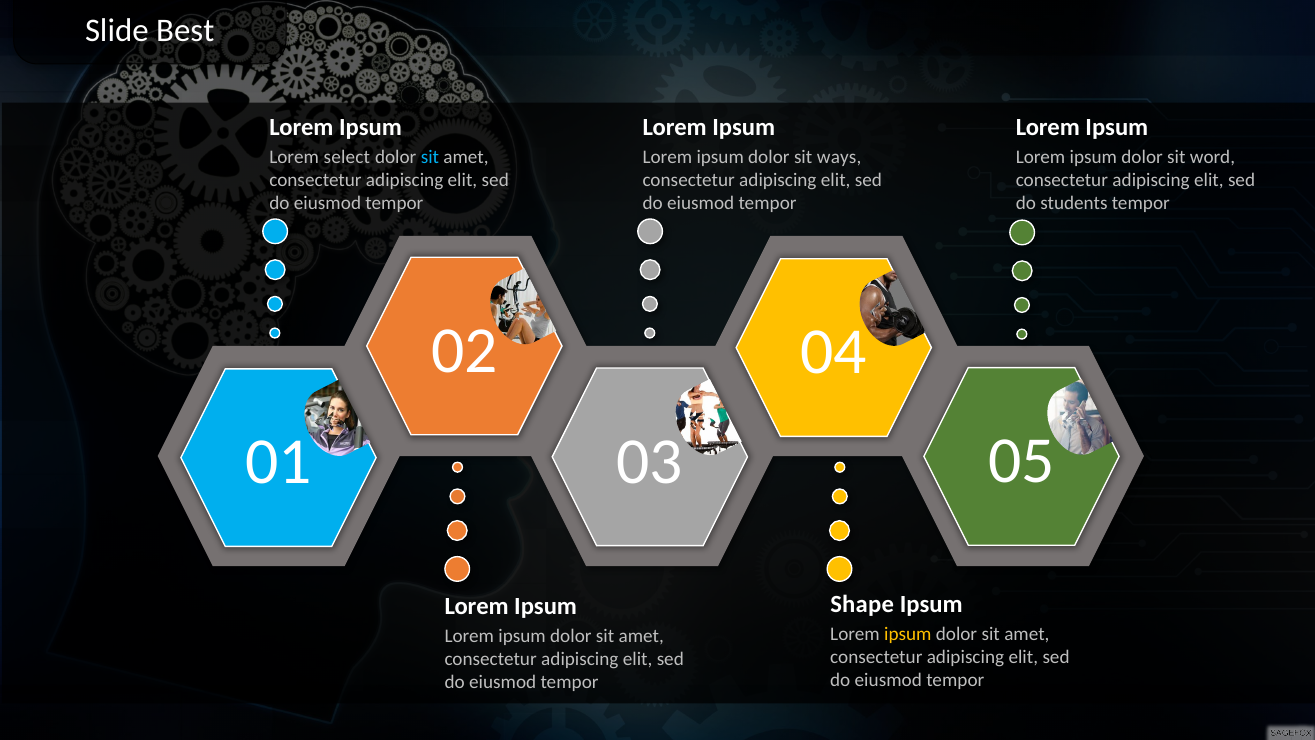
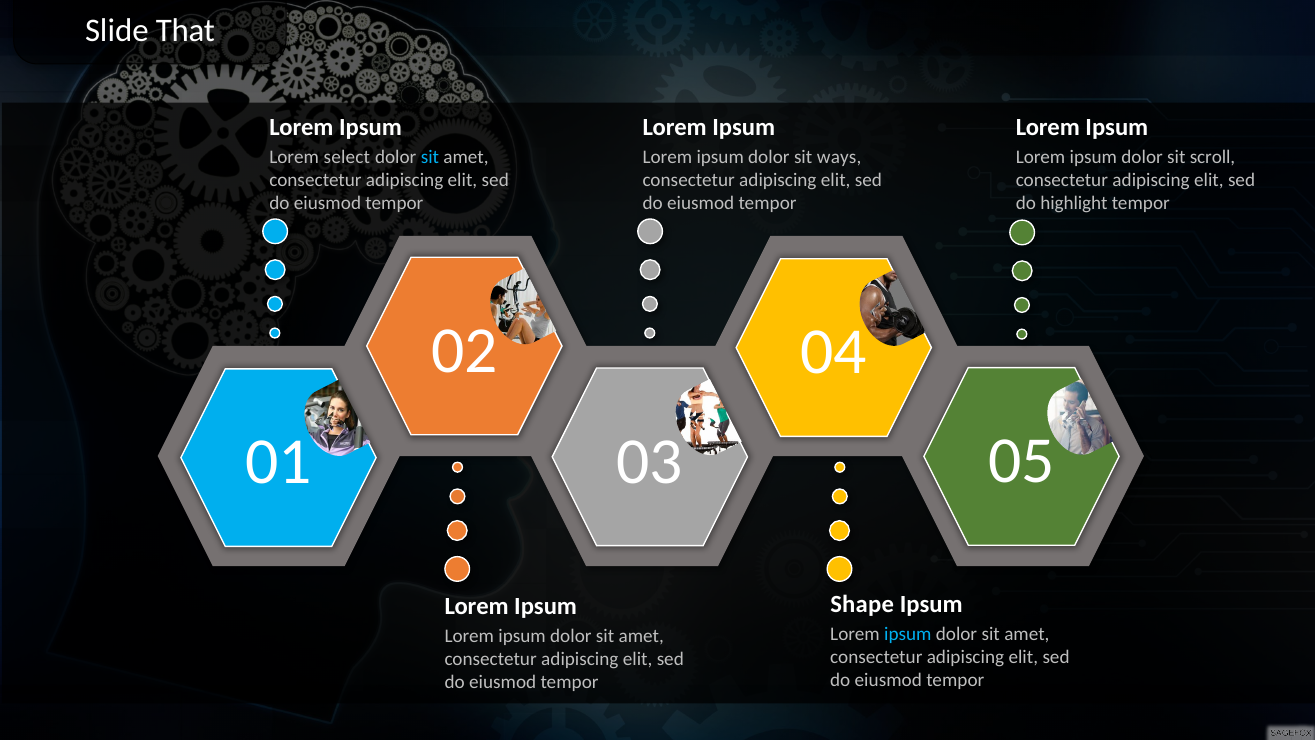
Best: Best -> That
word: word -> scroll
students: students -> highlight
ipsum at (908, 634) colour: yellow -> light blue
